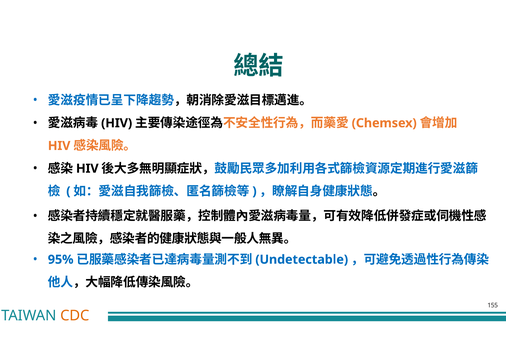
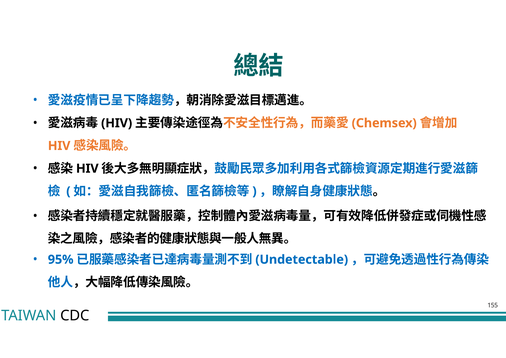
CDC colour: orange -> black
